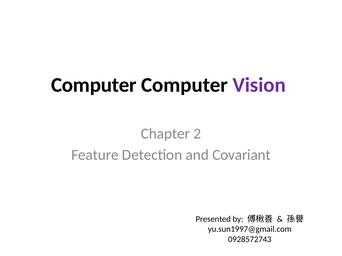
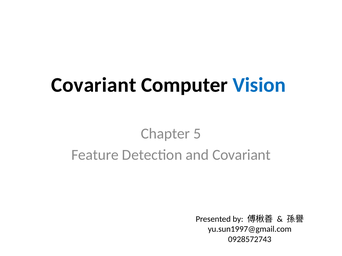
Computer at (94, 85): Computer -> Covariant
Vision colour: purple -> blue
2: 2 -> 5
